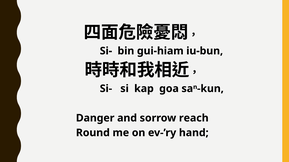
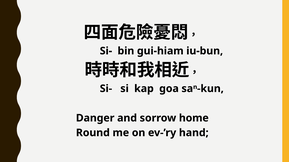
reach: reach -> home
